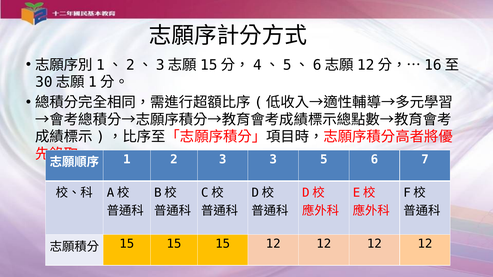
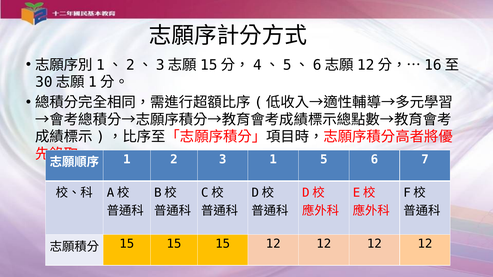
3 3: 3 -> 1
